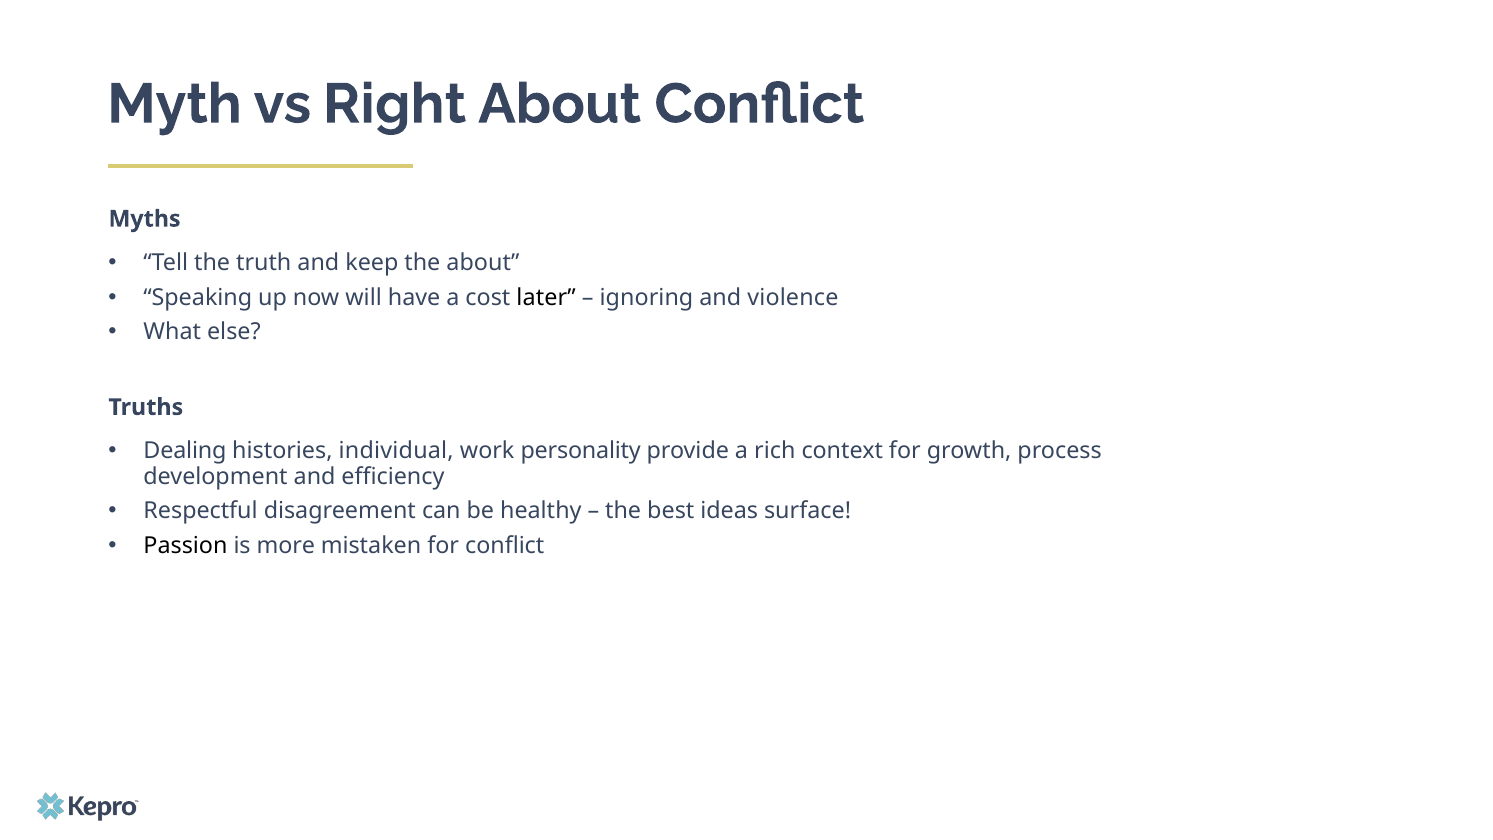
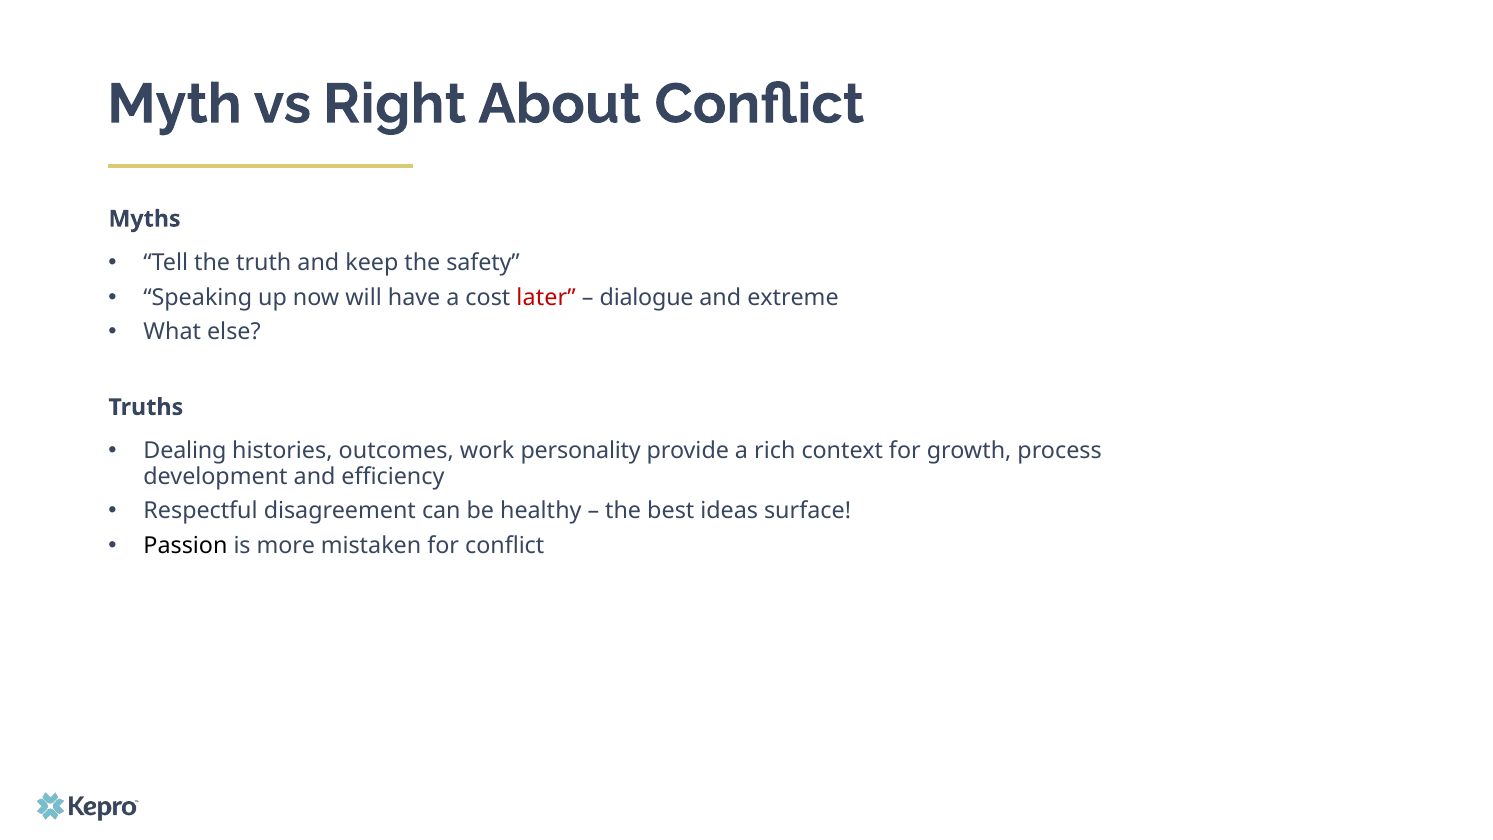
the about: about -> safety
later colour: black -> red
ignoring: ignoring -> dialogue
violence: violence -> extreme
individual: individual -> outcomes
